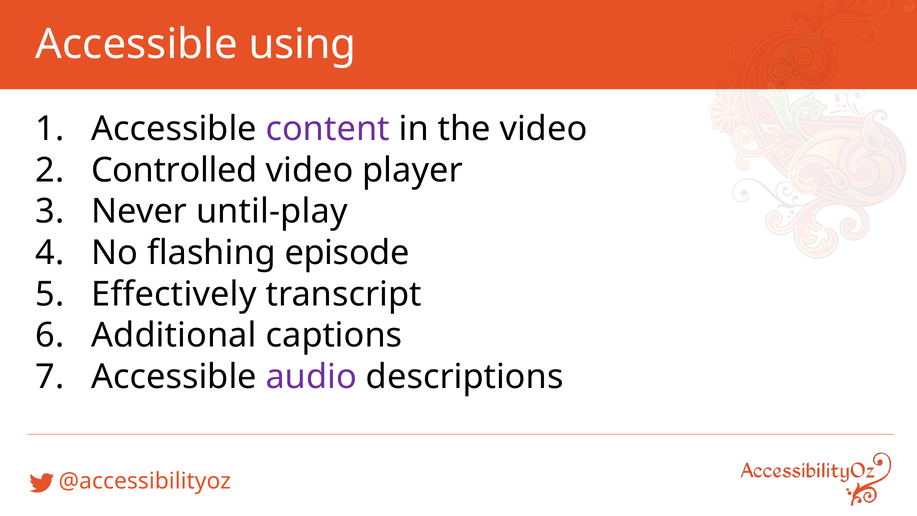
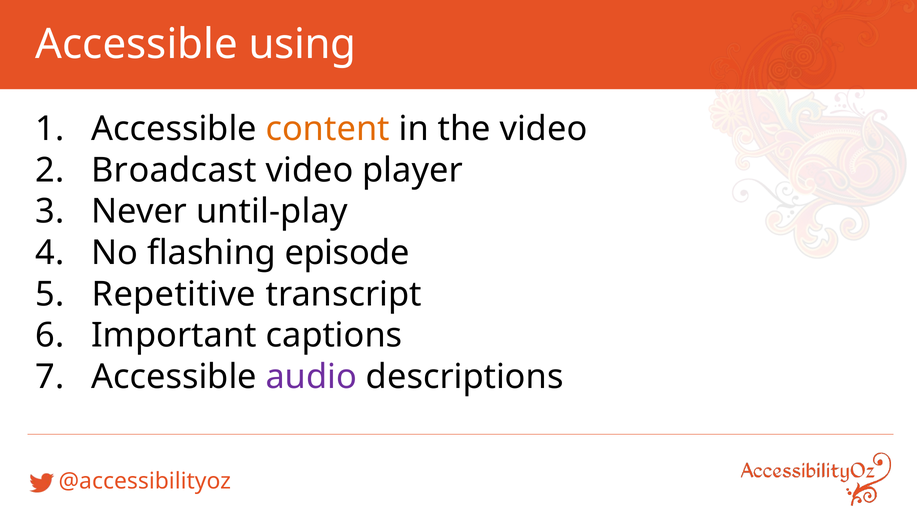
content colour: purple -> orange
Controlled: Controlled -> Broadcast
Effectively: Effectively -> Repetitive
Additional: Additional -> Important
